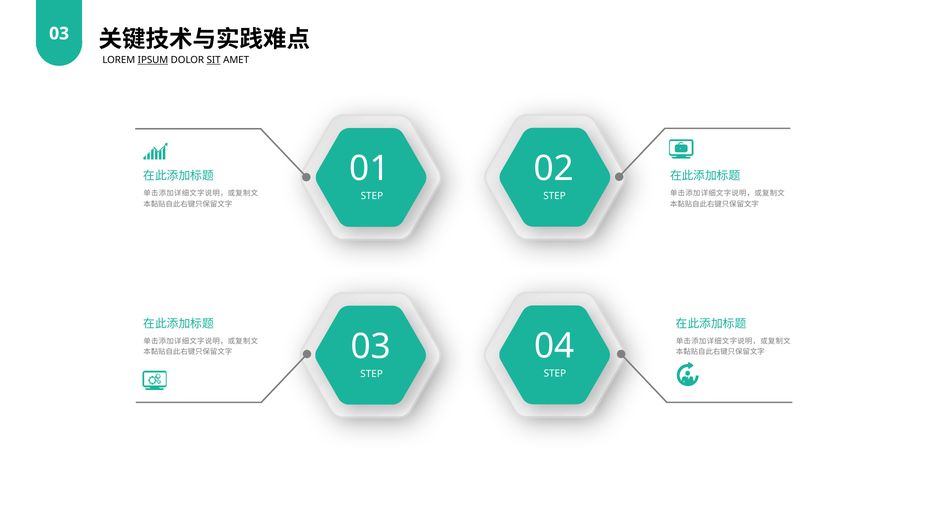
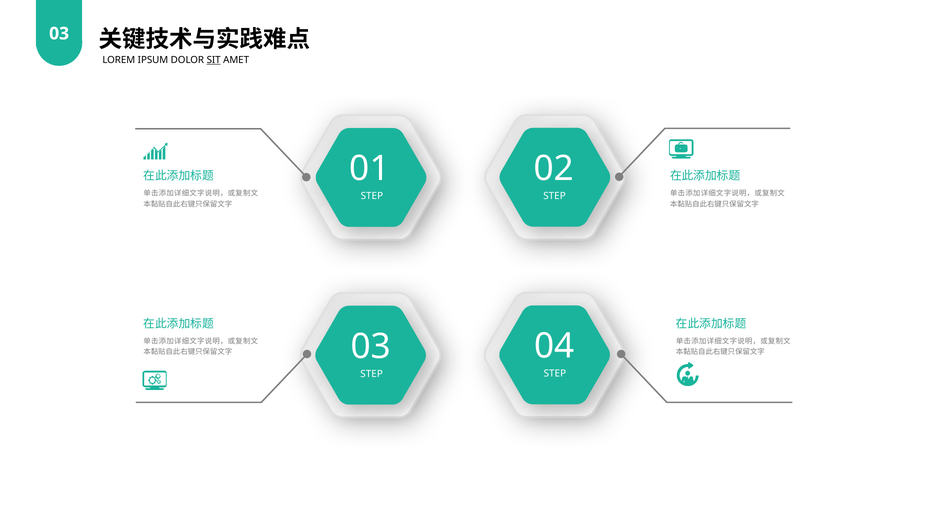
IPSUM underline: present -> none
